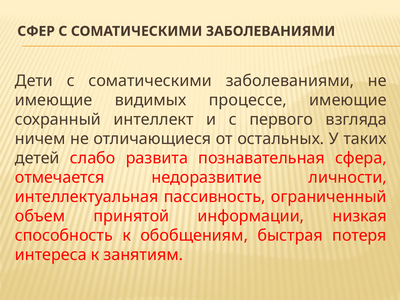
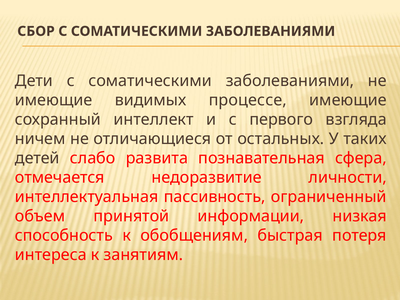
СФЕР: СФЕР -> СБОР
